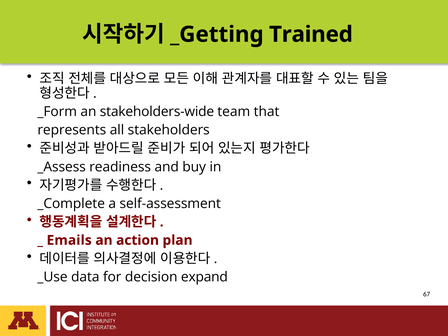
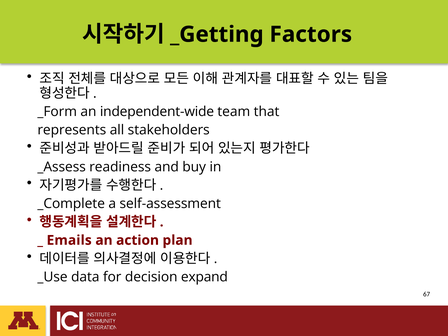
Trained: Trained -> Factors
stakeholders-wide: stakeholders-wide -> independent-wide
